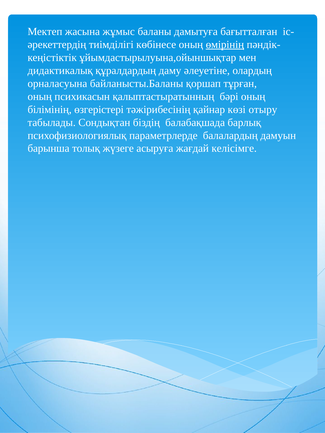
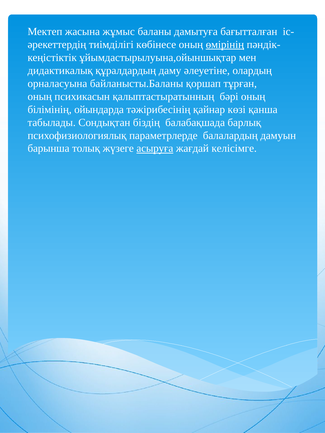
өзгерістері: өзгерістері -> ойындарда
отыру: отыру -> қанша
асыруға underline: none -> present
